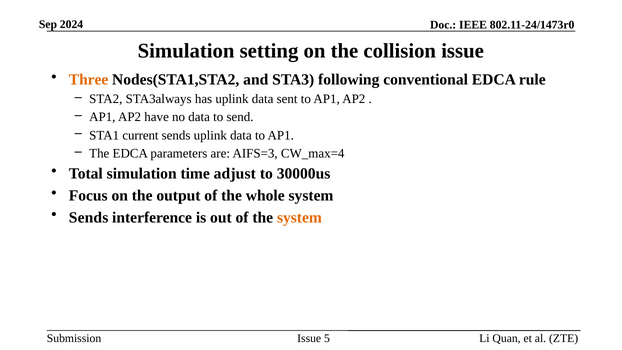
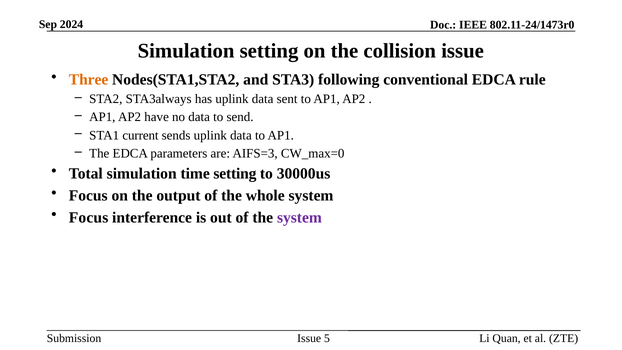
CW_max=4: CW_max=4 -> CW_max=0
time adjust: adjust -> setting
Sends at (89, 217): Sends -> Focus
system at (299, 217) colour: orange -> purple
